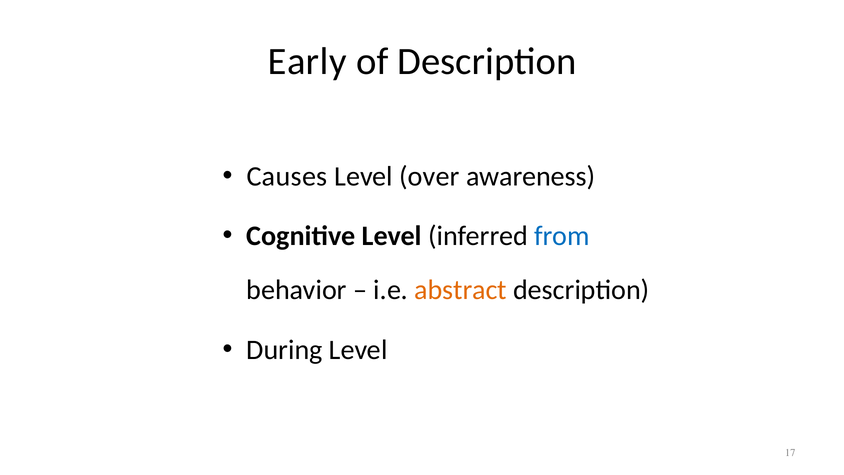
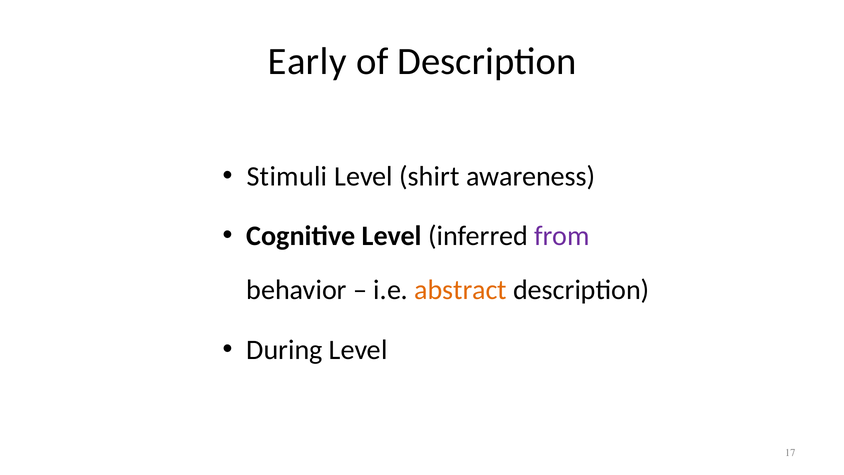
Causes: Causes -> Stimuli
over: over -> shirt
from colour: blue -> purple
